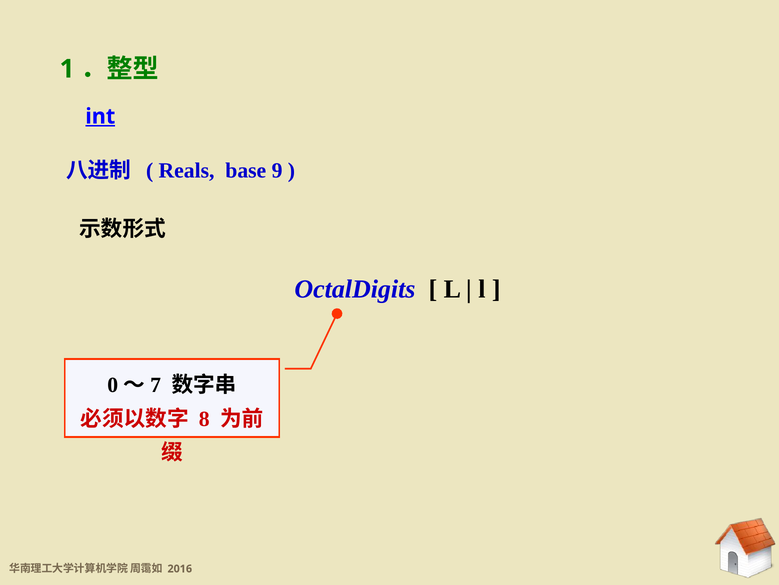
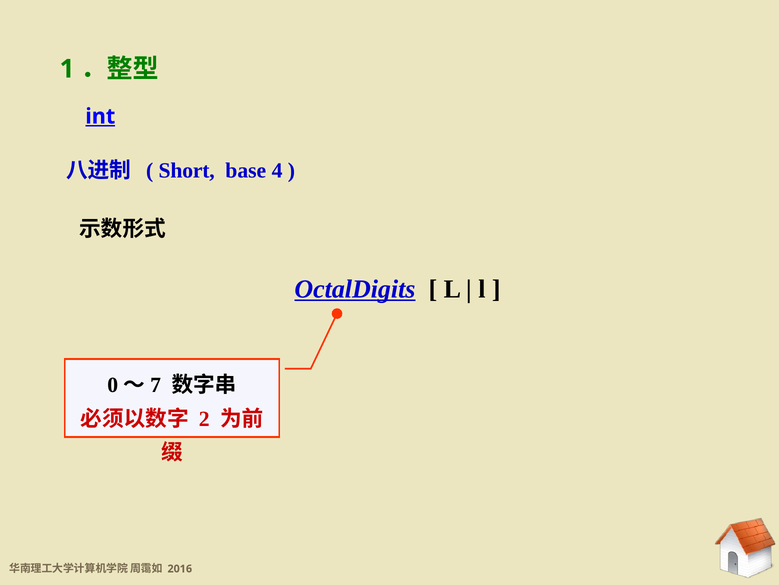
Reals: Reals -> Short
9: 9 -> 4
OctalDigits underline: none -> present
8: 8 -> 2
